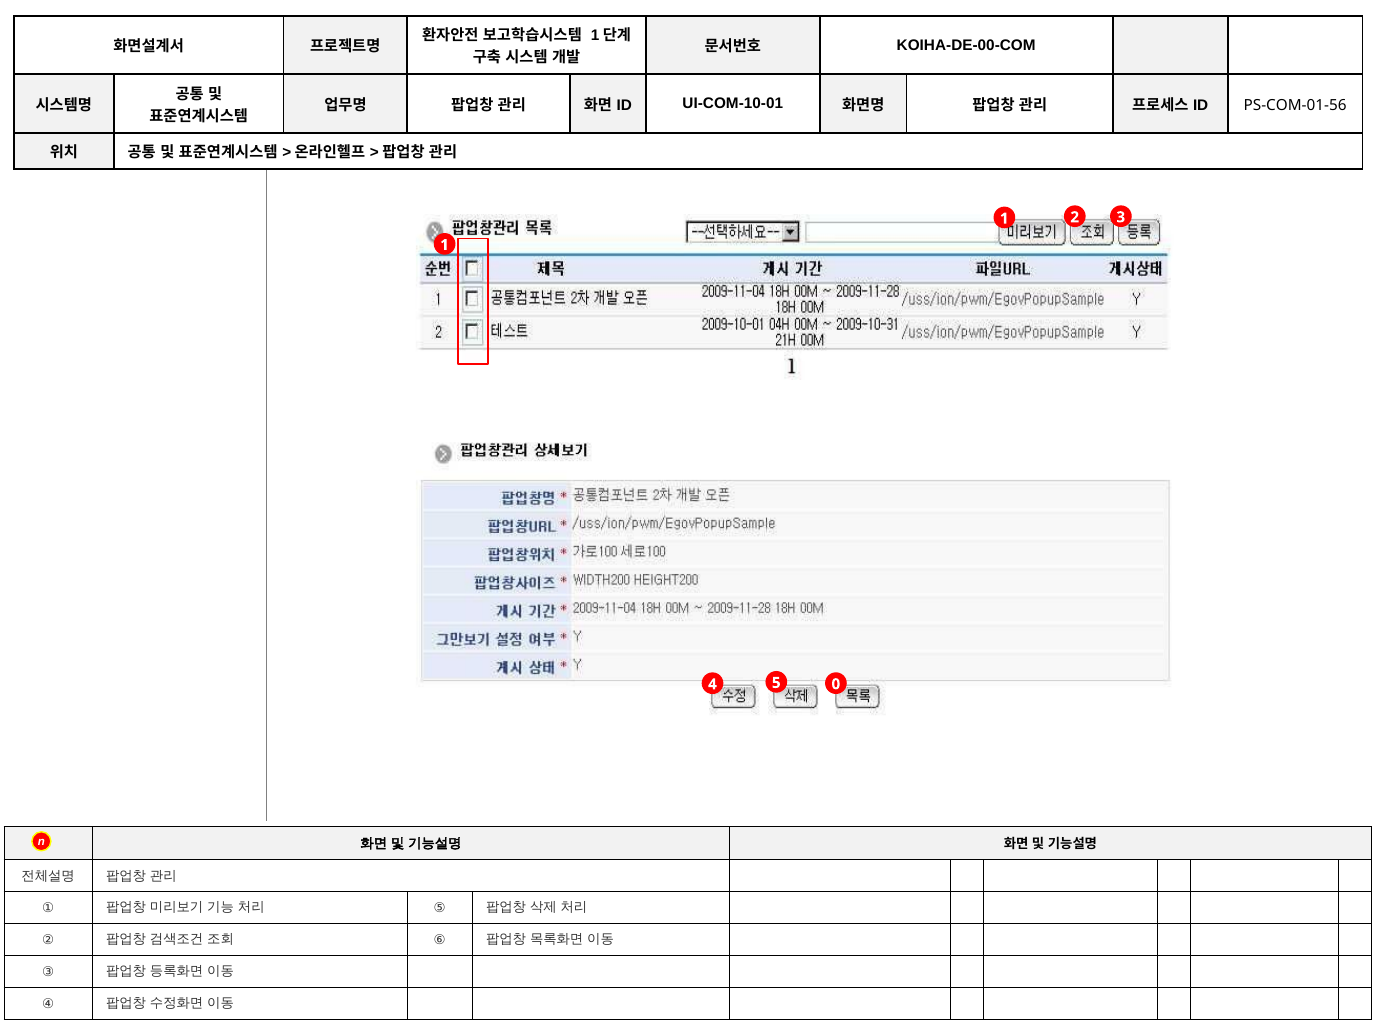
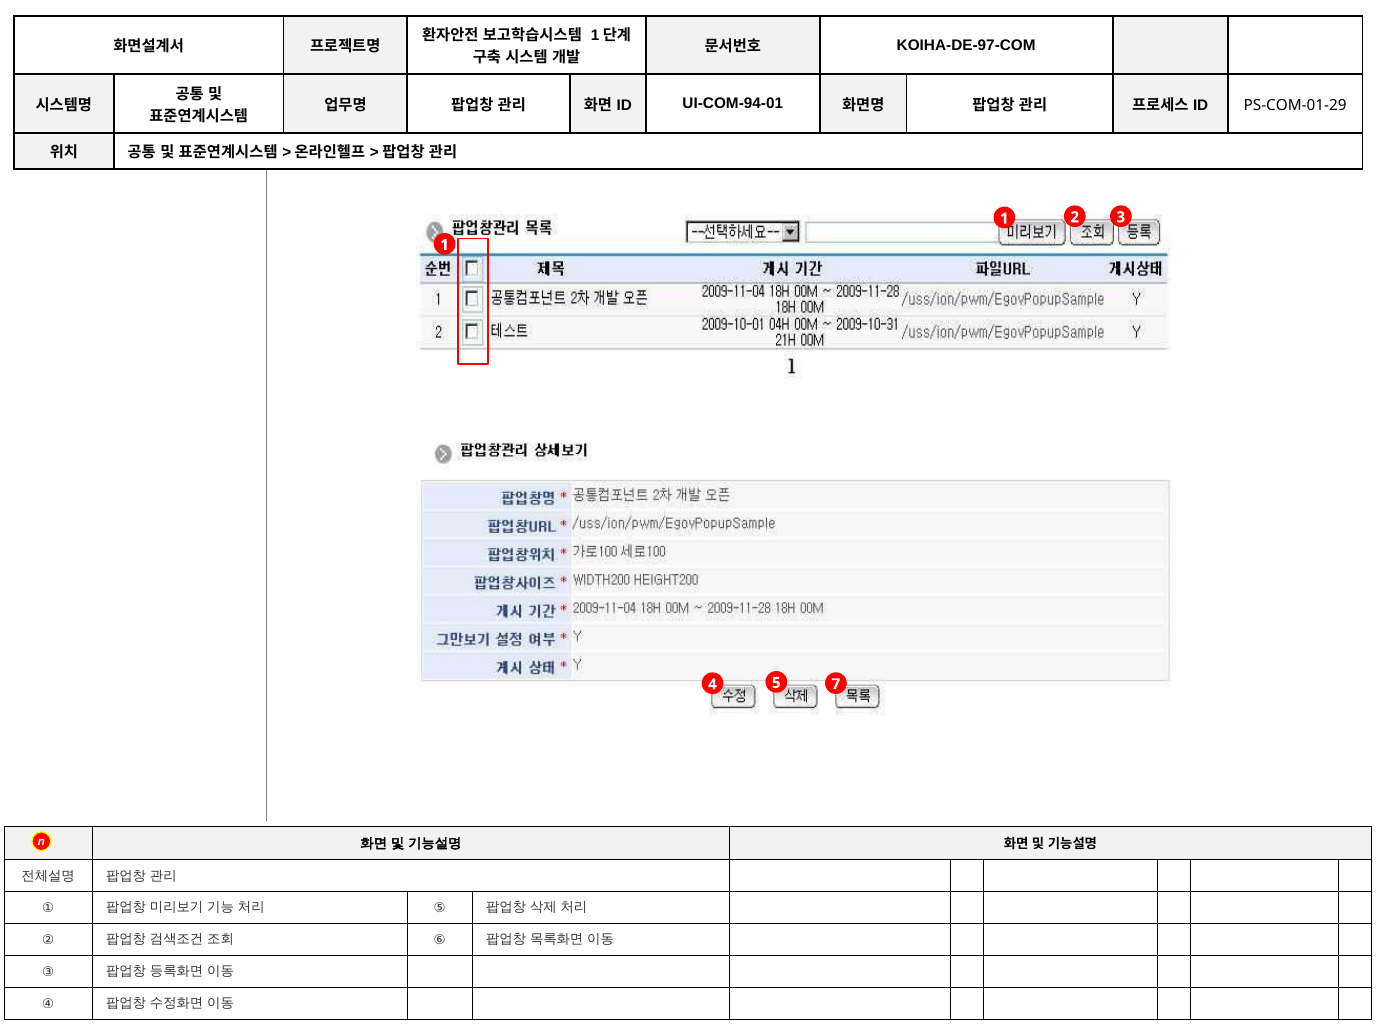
KOIHA-DE-00-COM: KOIHA-DE-00-COM -> KOIHA-DE-97-COM
UI-COM-10-01: UI-COM-10-01 -> UI-COM-94-01
PS-COM-01-56: PS-COM-01-56 -> PS-COM-01-29
0: 0 -> 7
